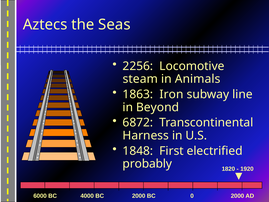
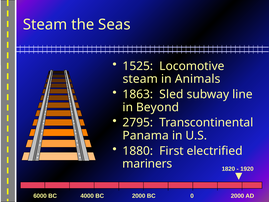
Aztecs at (45, 25): Aztecs -> Steam
2256: 2256 -> 1525
Iron: Iron -> Sled
6872: 6872 -> 2795
Harness: Harness -> Panama
1848: 1848 -> 1880
probably: probably -> mariners
